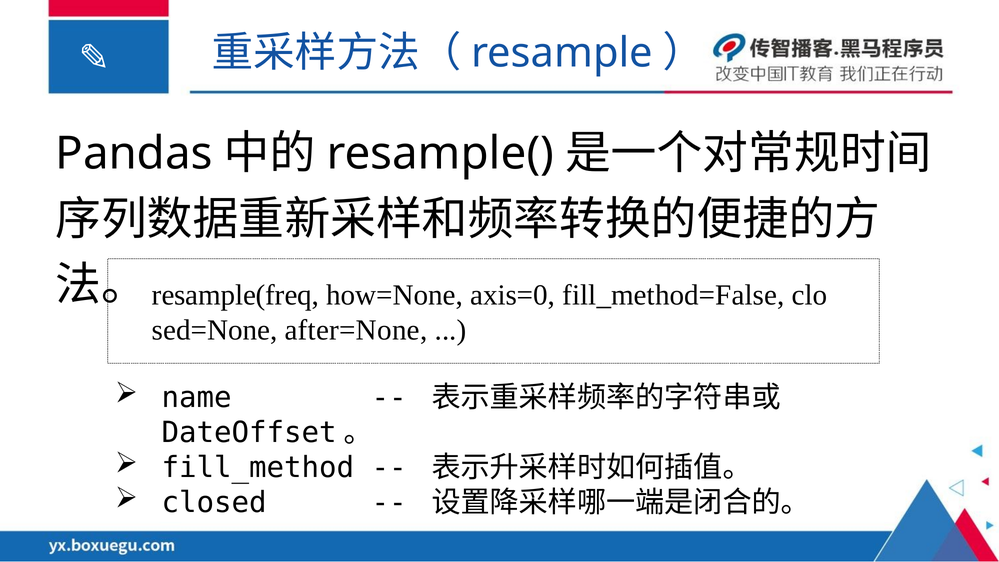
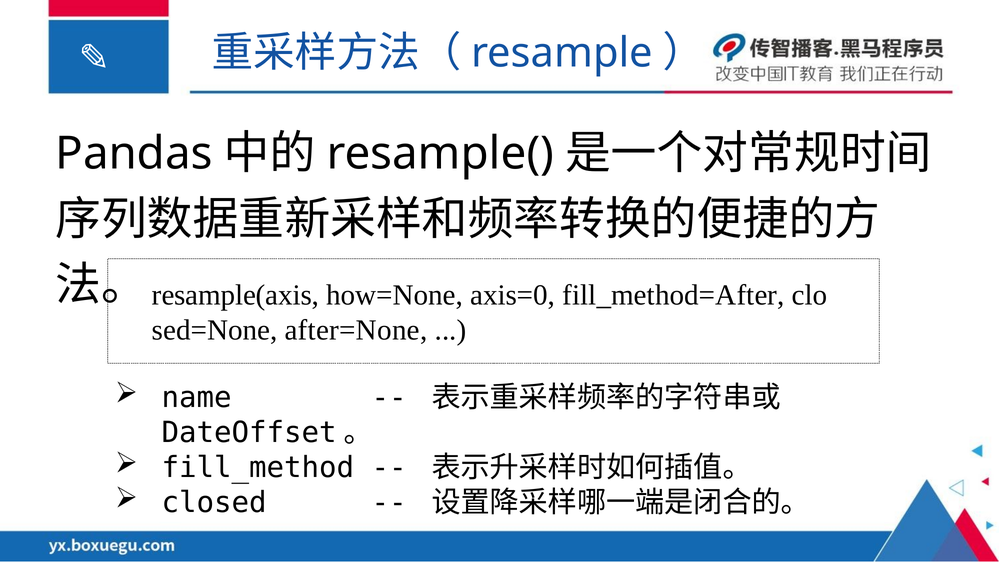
resample(freq: resample(freq -> resample(axis
fill_method=False: fill_method=False -> fill_method=After
